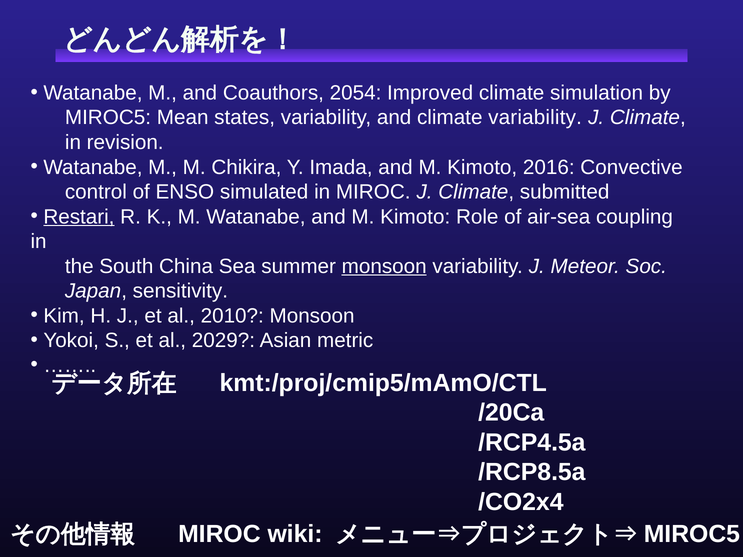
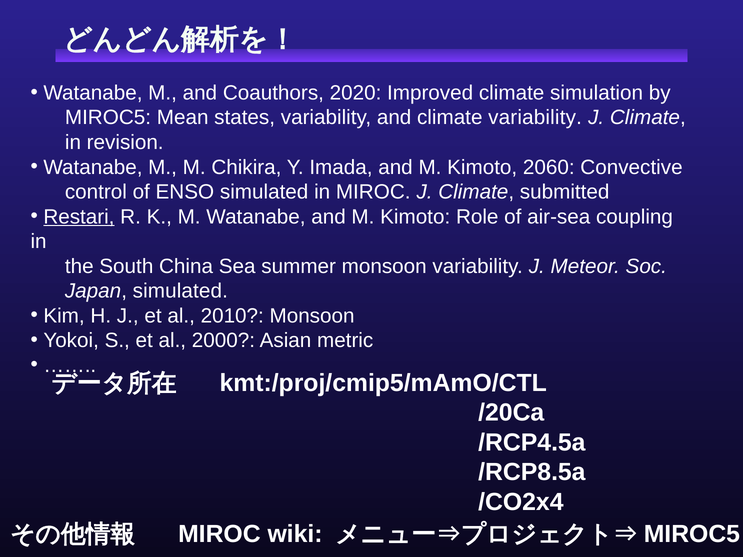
2054: 2054 -> 2020
2016: 2016 -> 2060
monsoon at (384, 266) underline: present -> none
Japan sensitivity: sensitivity -> simulated
2029: 2029 -> 2000
